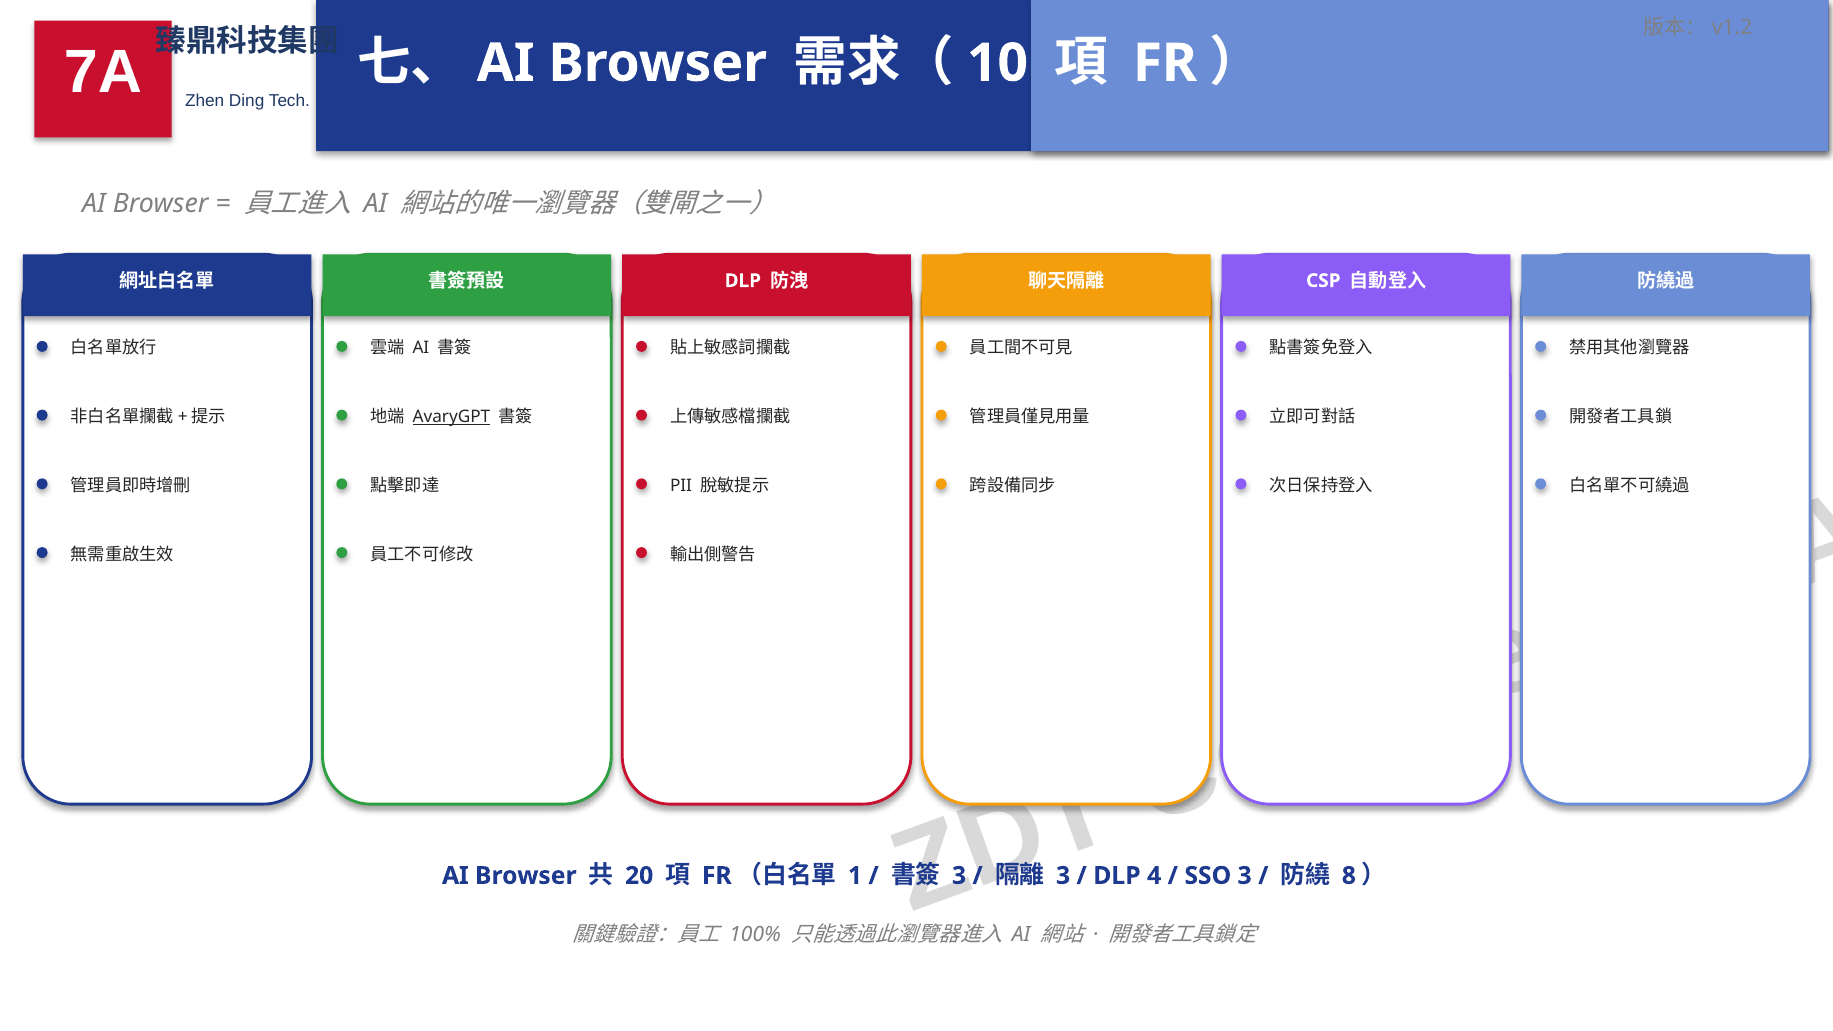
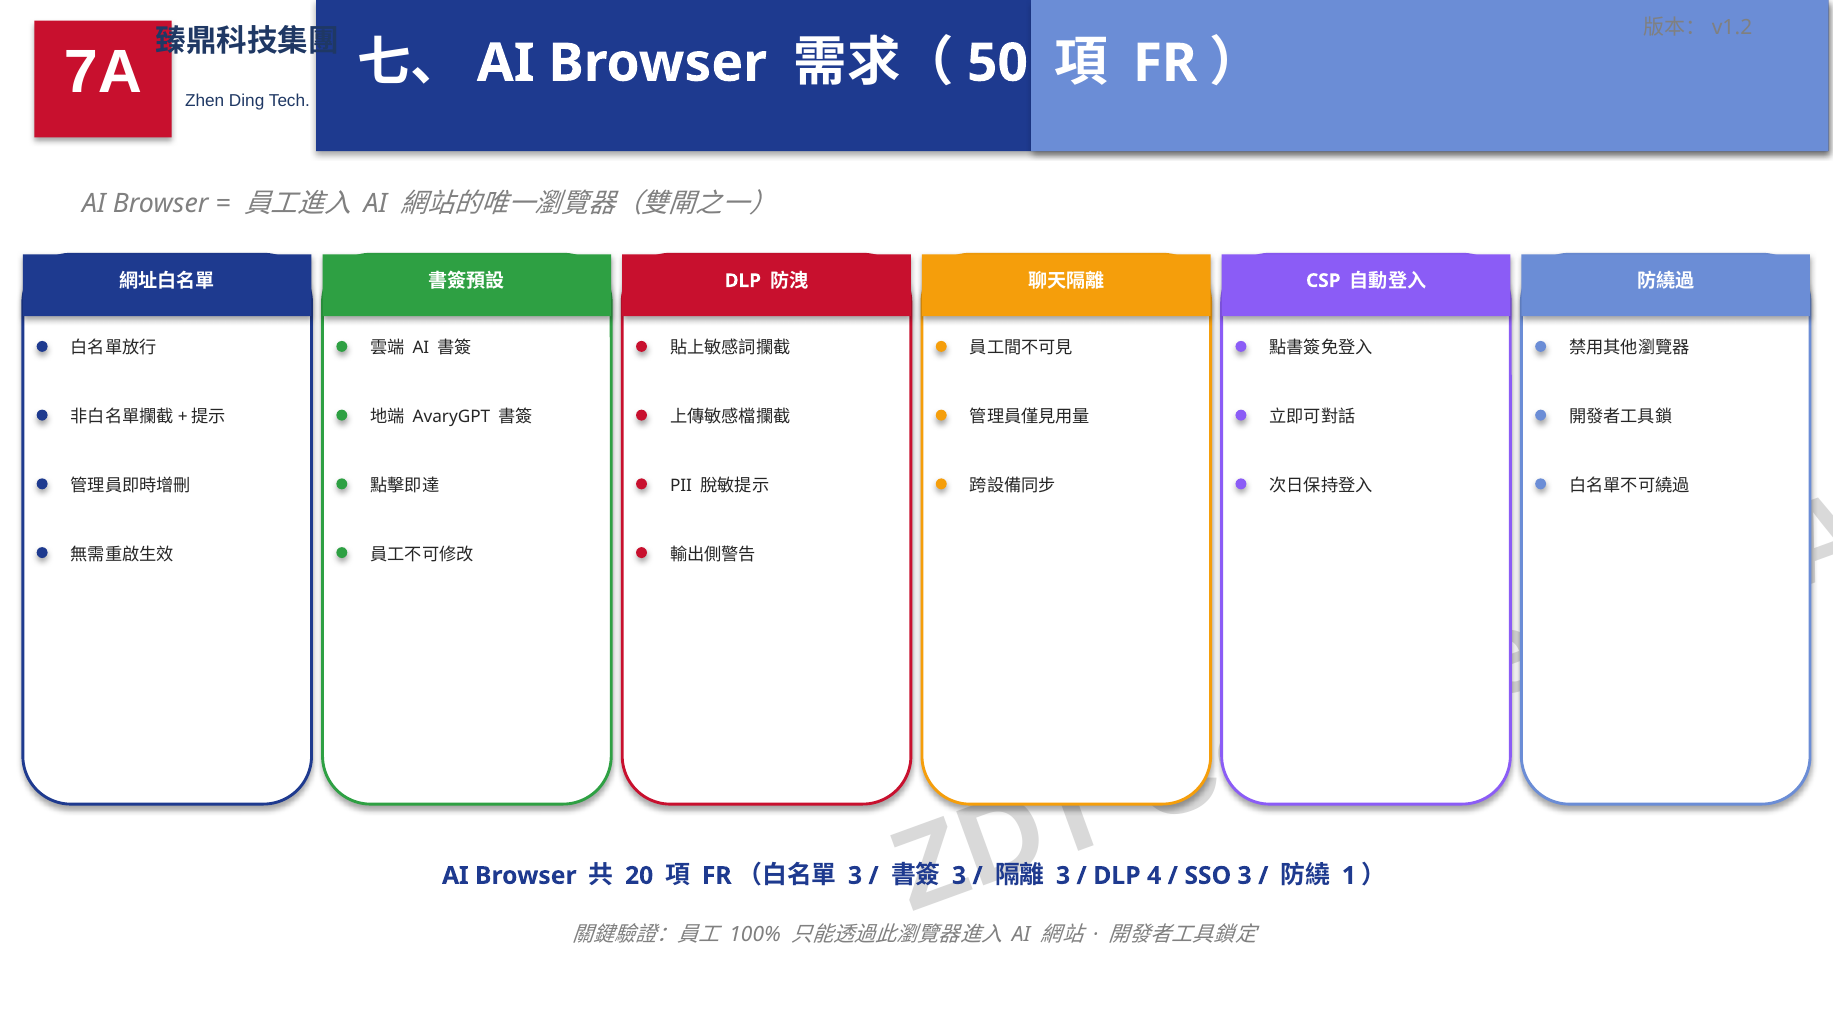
10: 10 -> 50
AvaryGPT underline: present -> none
1 at (855, 876): 1 -> 3
8: 8 -> 1
